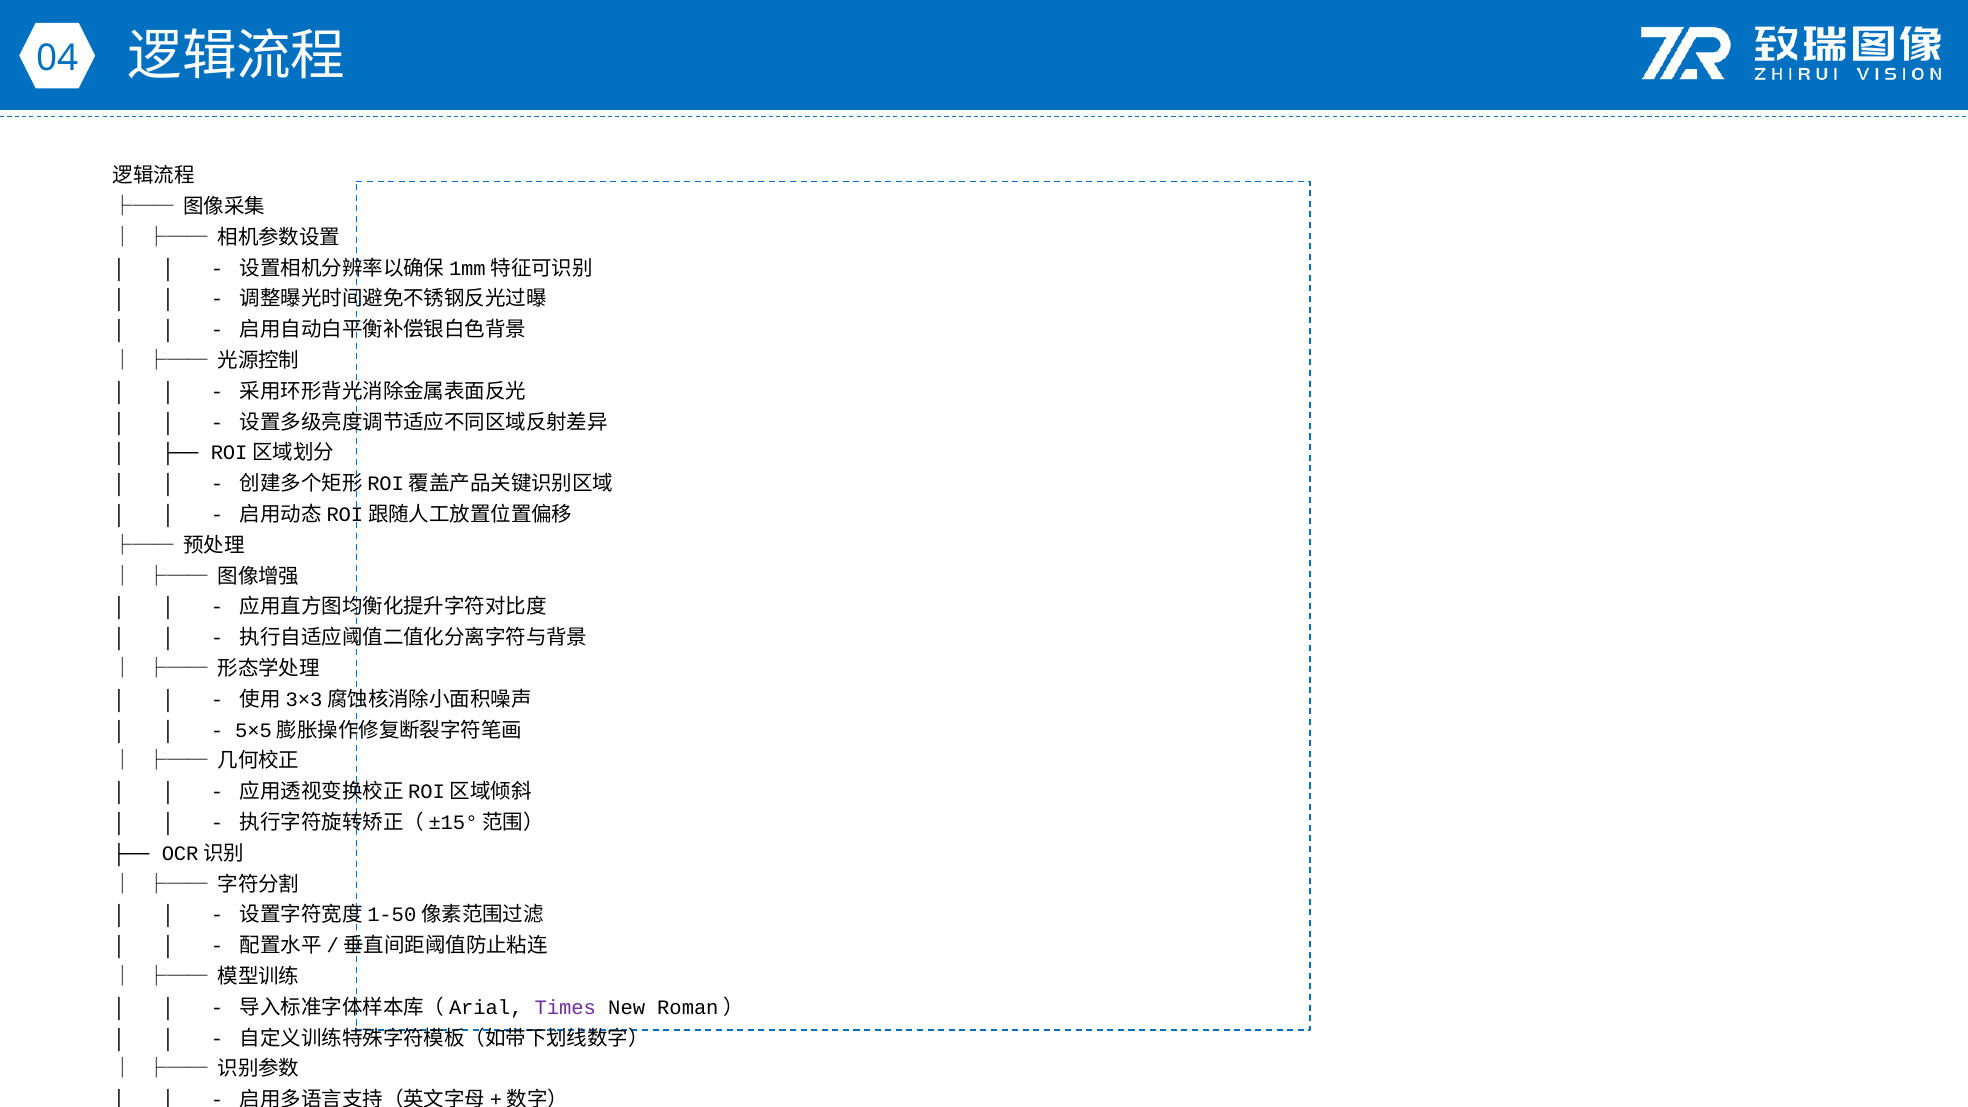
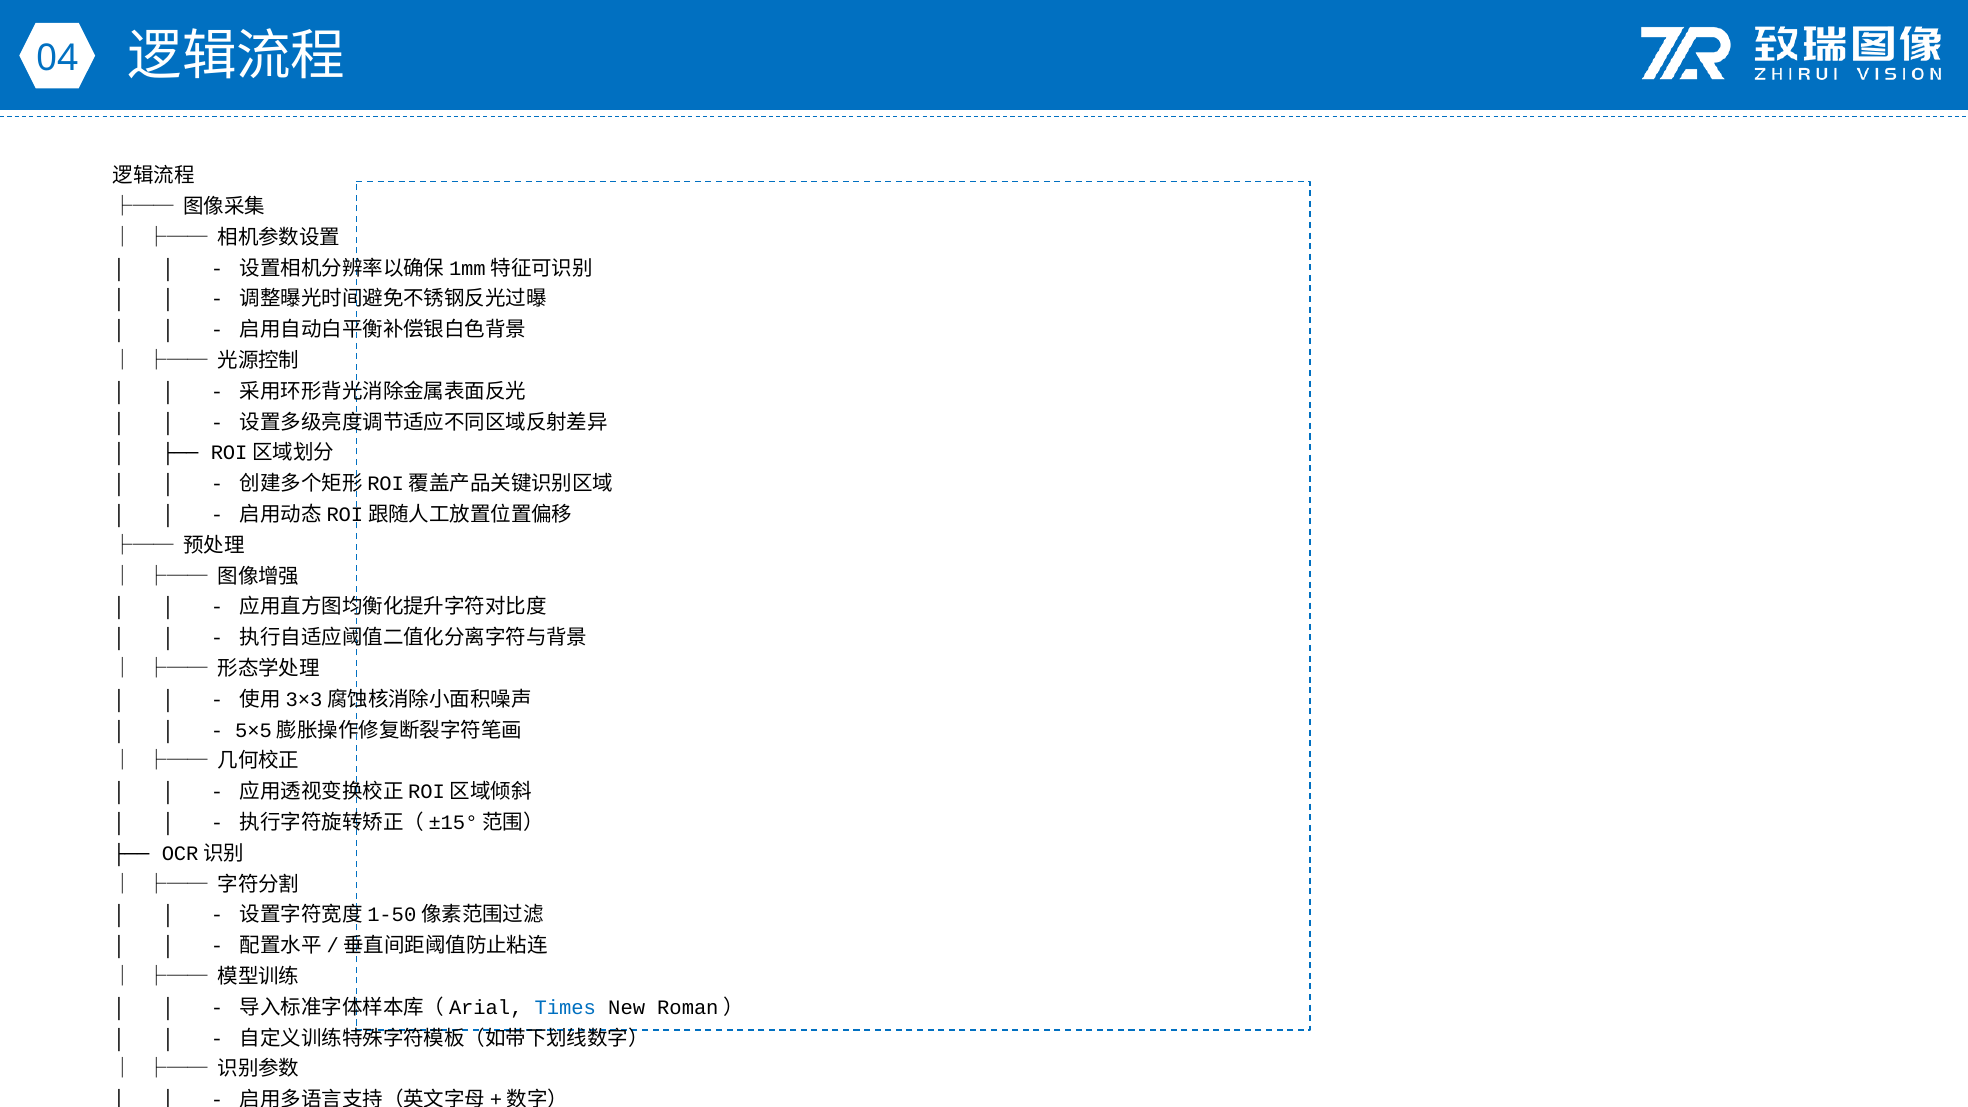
Times colour: purple -> blue
